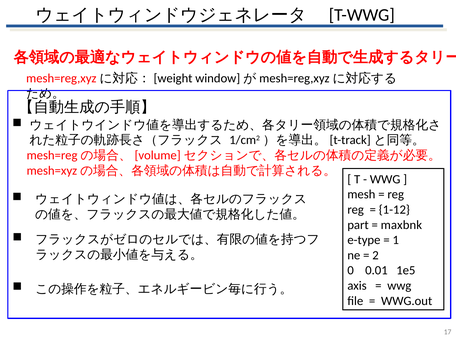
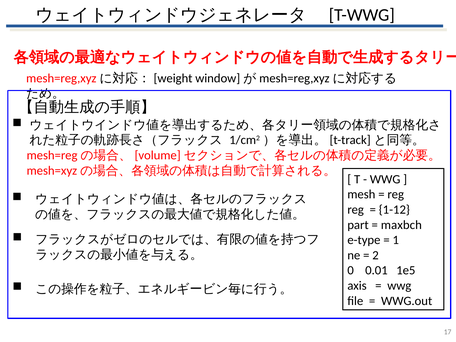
maxbnk: maxbnk -> maxbch
